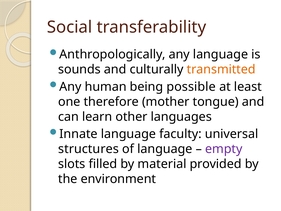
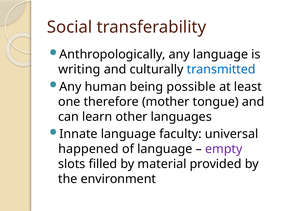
sounds: sounds -> writing
transmitted colour: orange -> blue
structures: structures -> happened
